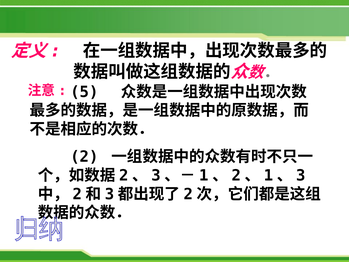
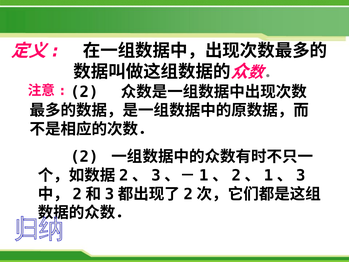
5 at (84, 92): 5 -> 2
